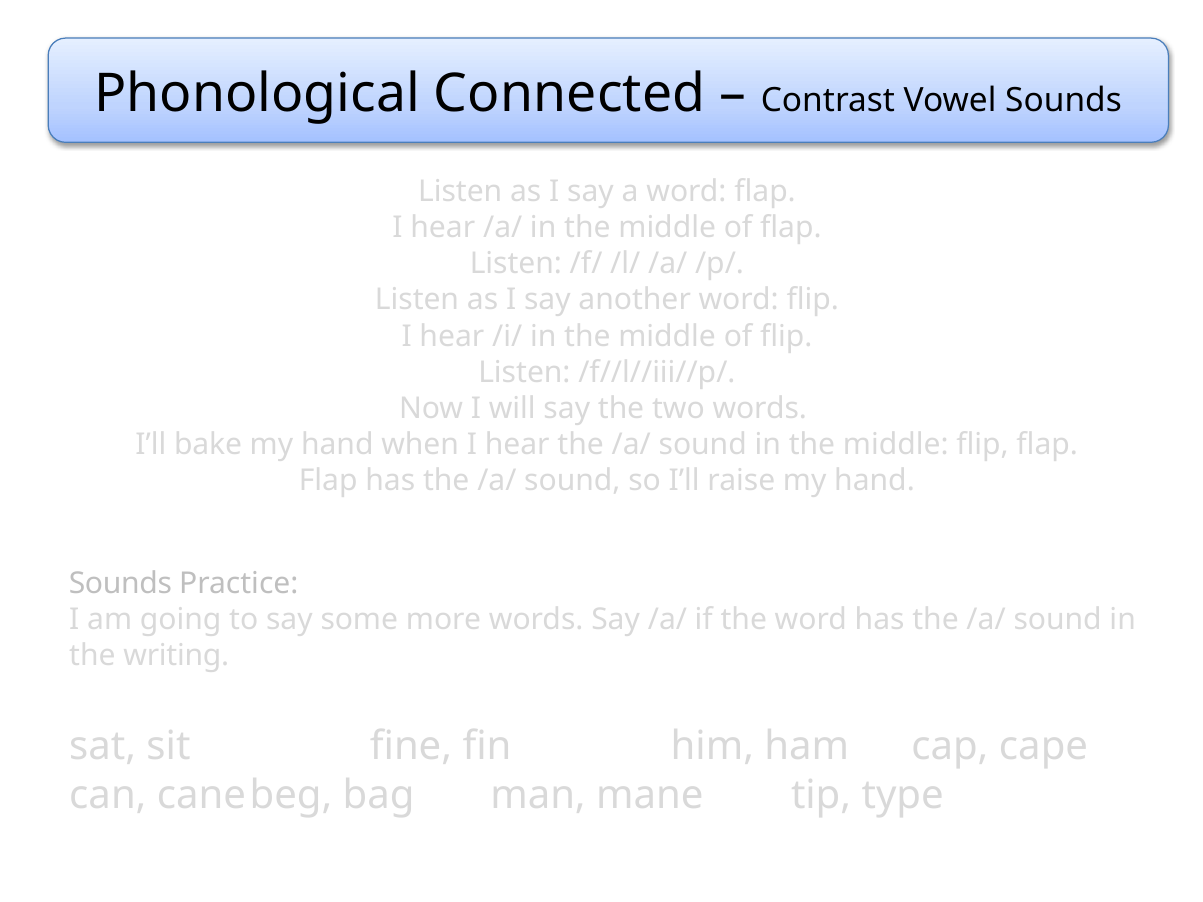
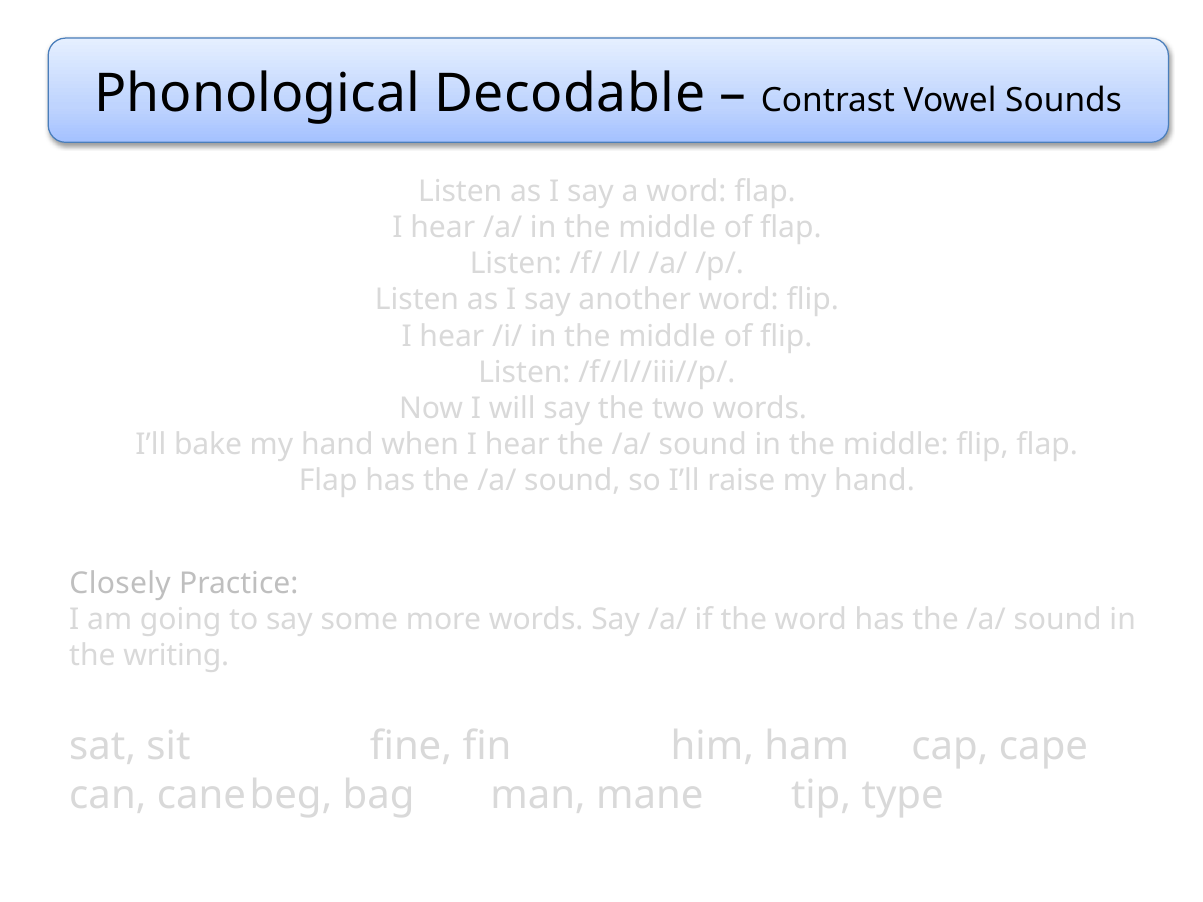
Connected: Connected -> Decodable
Sounds at (120, 584): Sounds -> Closely
